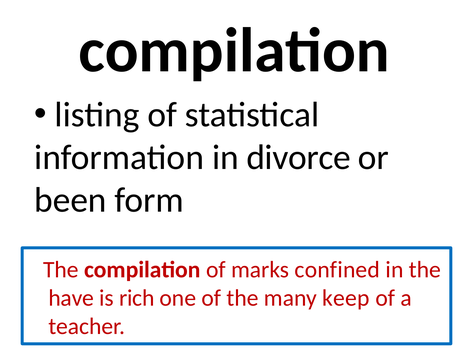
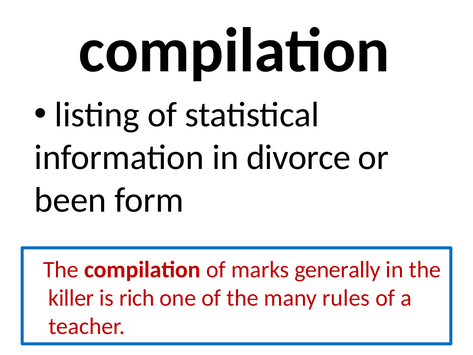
confined: confined -> generally
have: have -> killer
keep: keep -> rules
